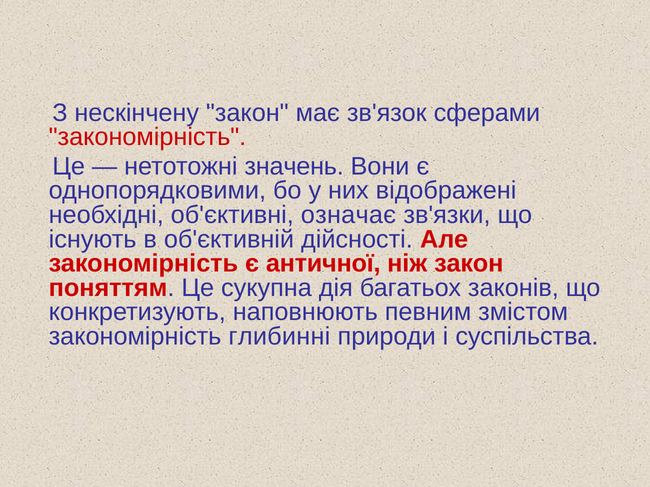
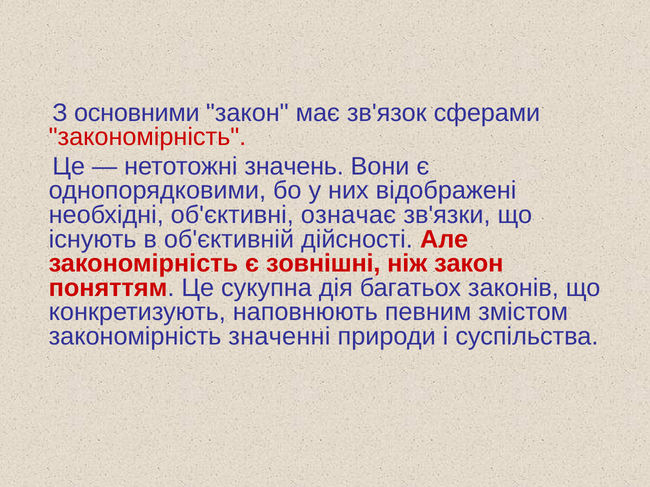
нескінчену: нескінчену -> основними
античної: античної -> зовнішні
глибинні: глибинні -> значенні
